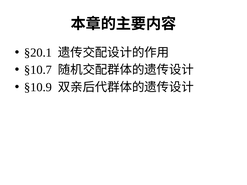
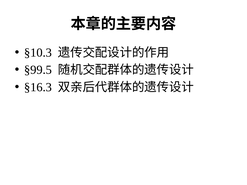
§20.1: §20.1 -> §10.3
§10.7: §10.7 -> §99.5
§10.9: §10.9 -> §16.3
